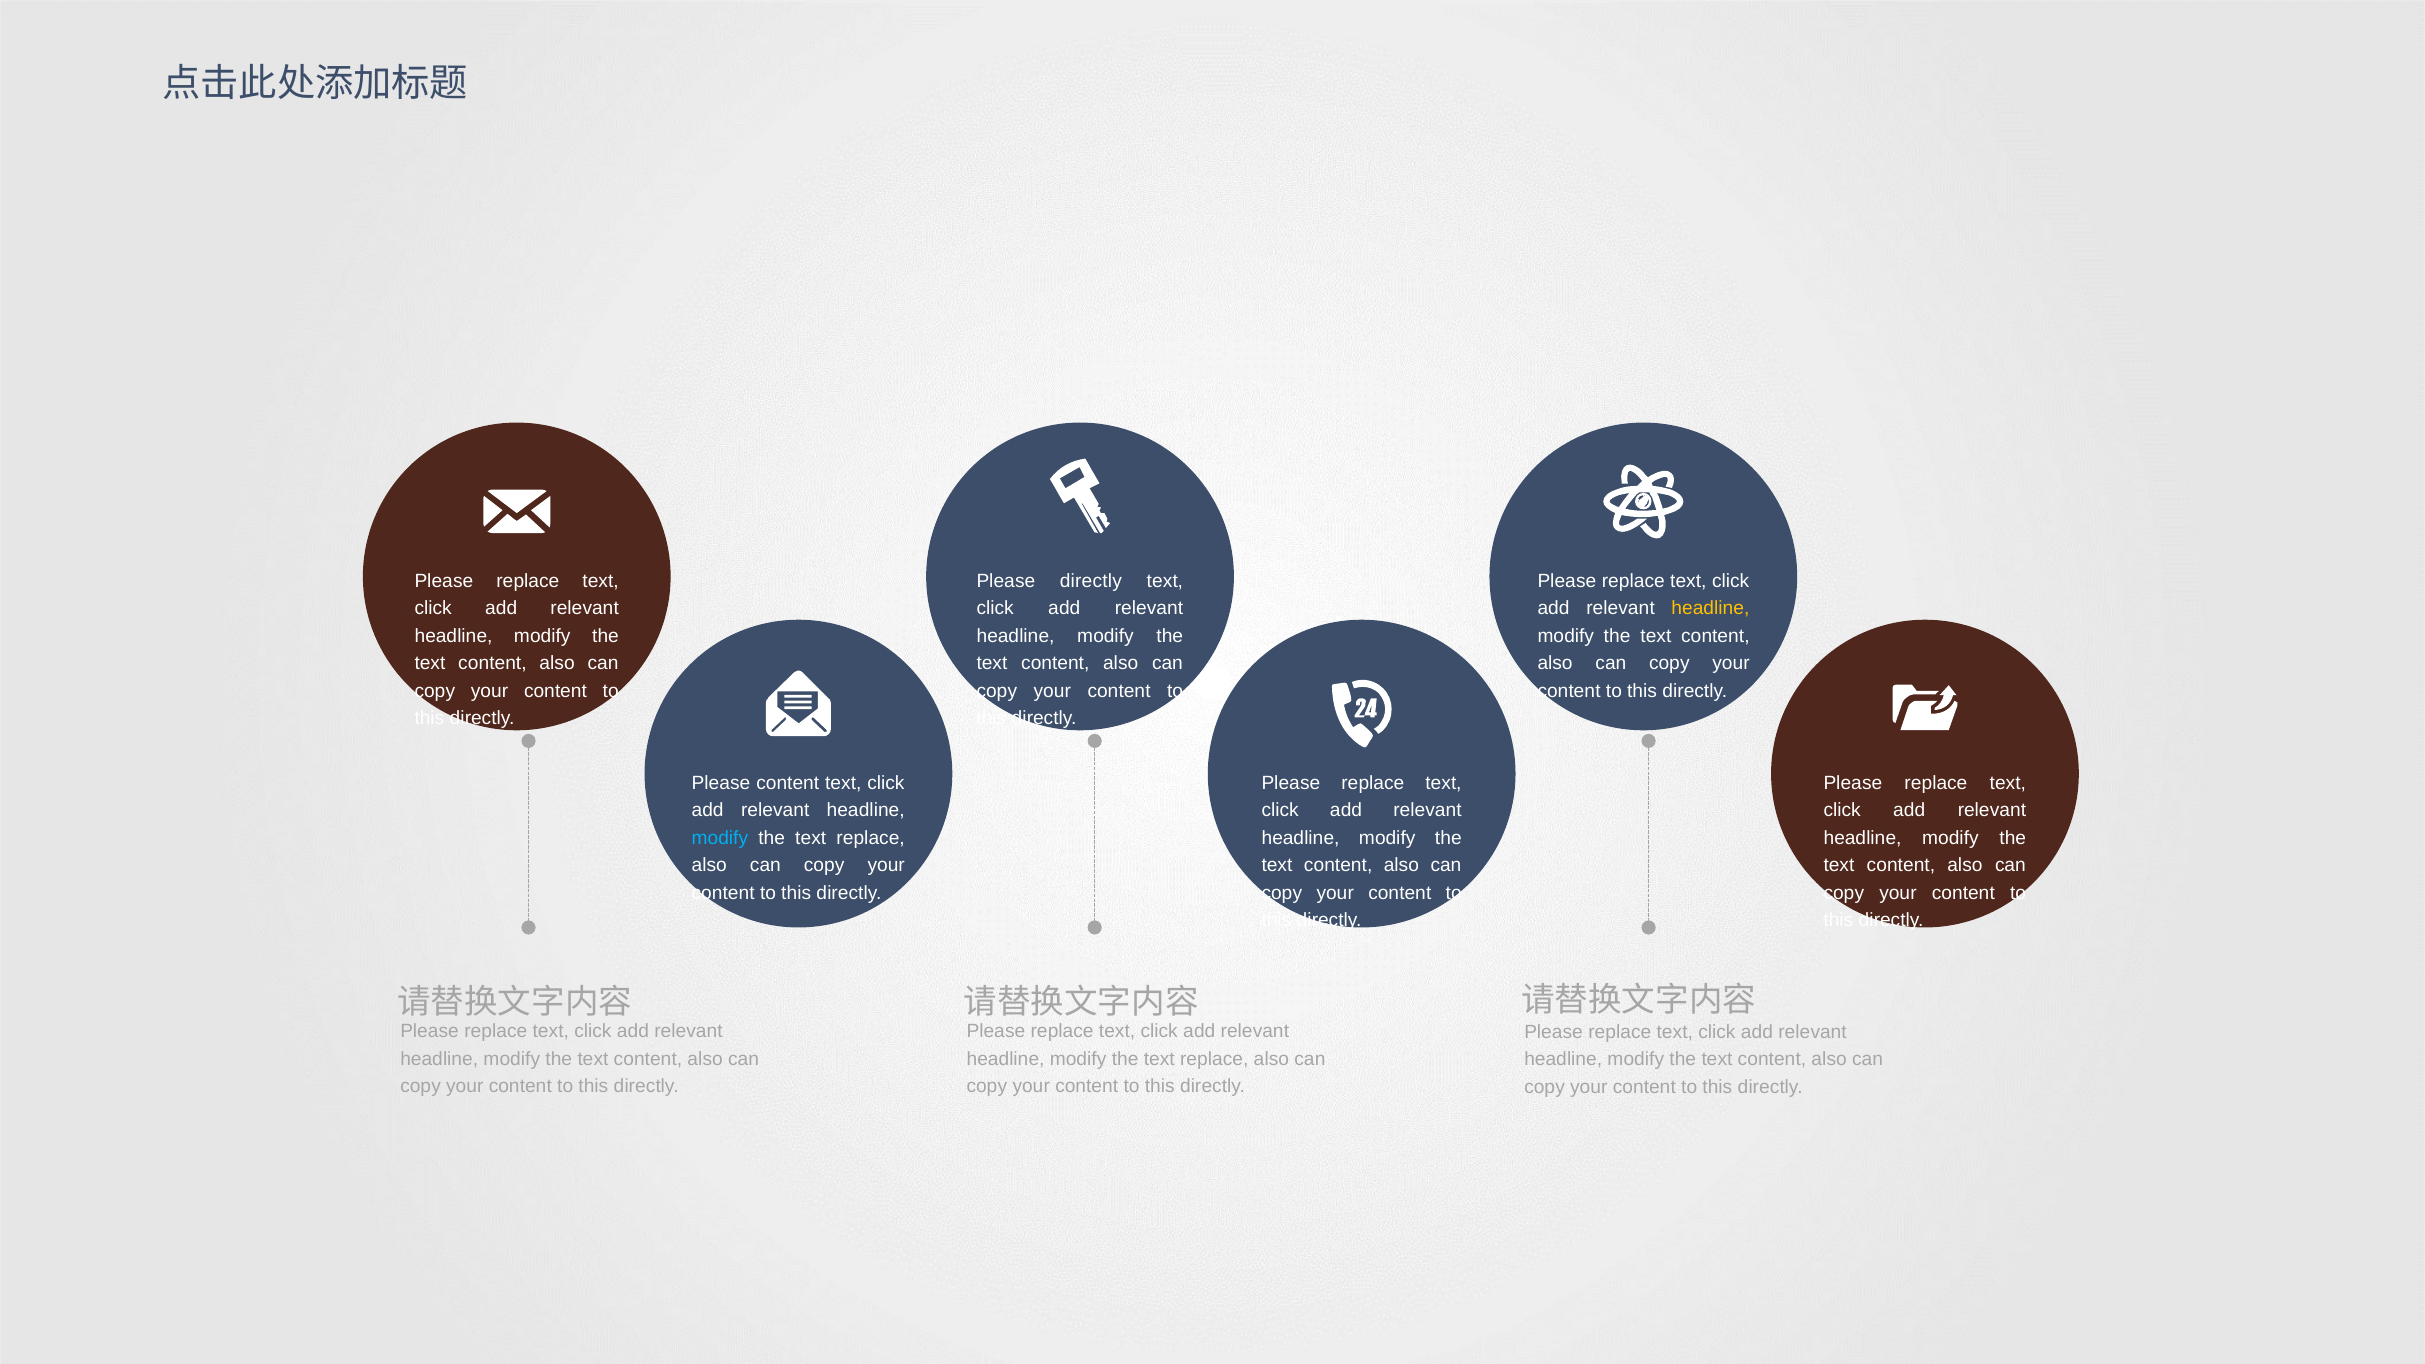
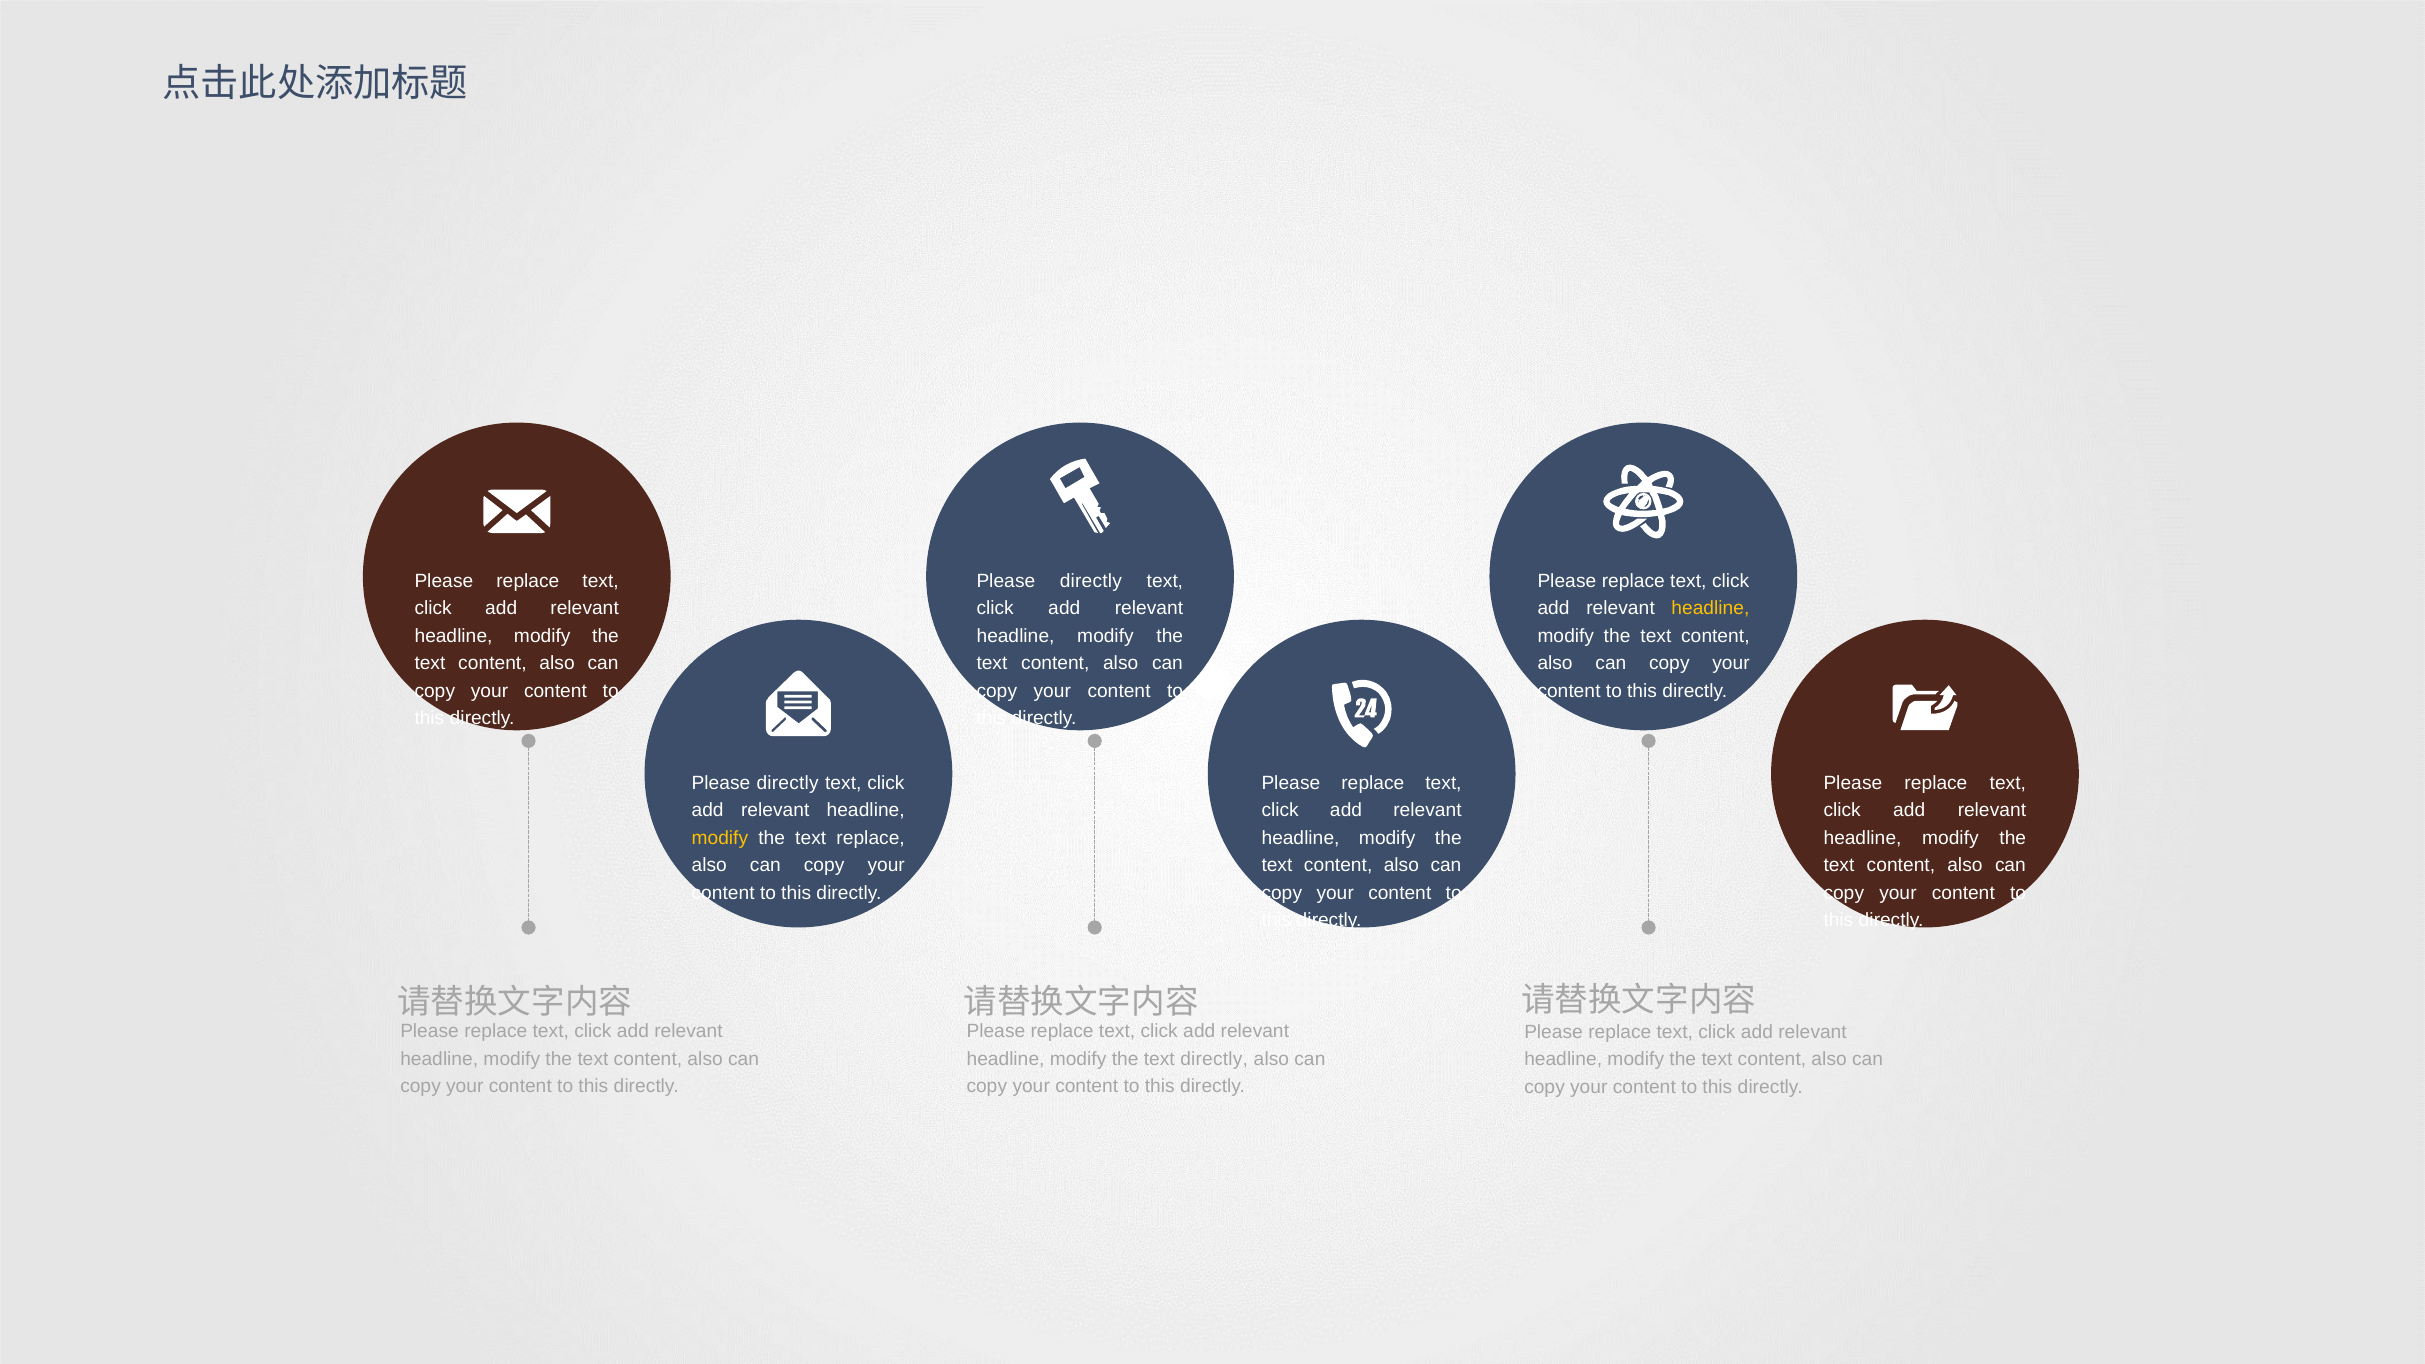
content at (788, 783): content -> directly
modify at (720, 838) colour: light blue -> yellow
replace at (1214, 1059): replace -> directly
